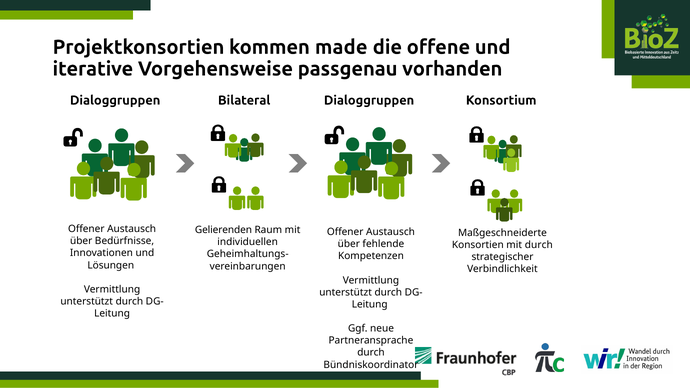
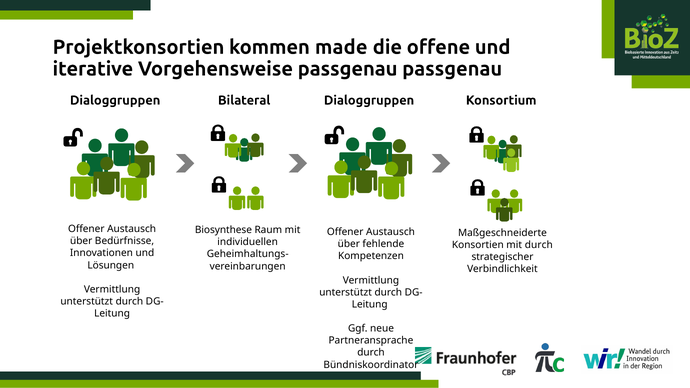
passgenau vorhanden: vorhanden -> passgenau
Gelierenden: Gelierenden -> Biosynthese
